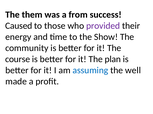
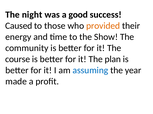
them: them -> night
from: from -> good
provided colour: purple -> orange
well: well -> year
